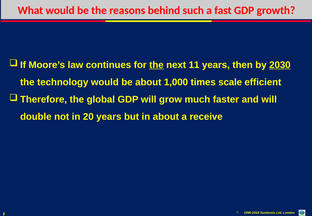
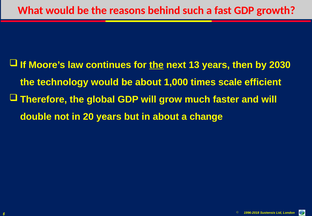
11: 11 -> 13
2030 underline: present -> none
receive: receive -> change
